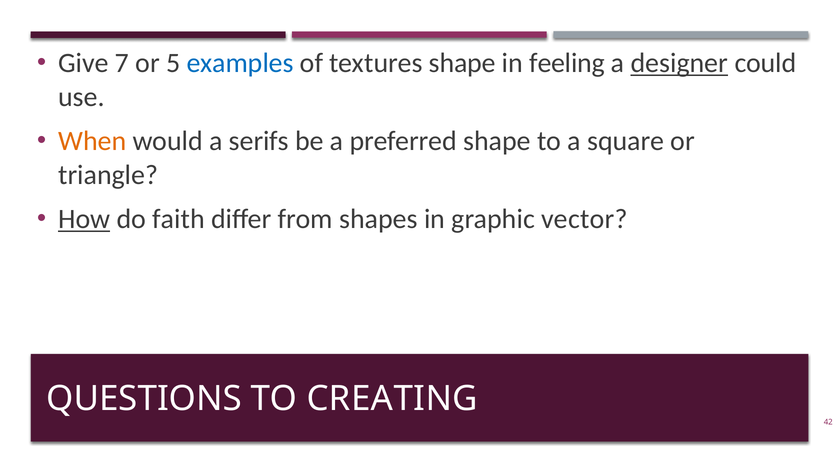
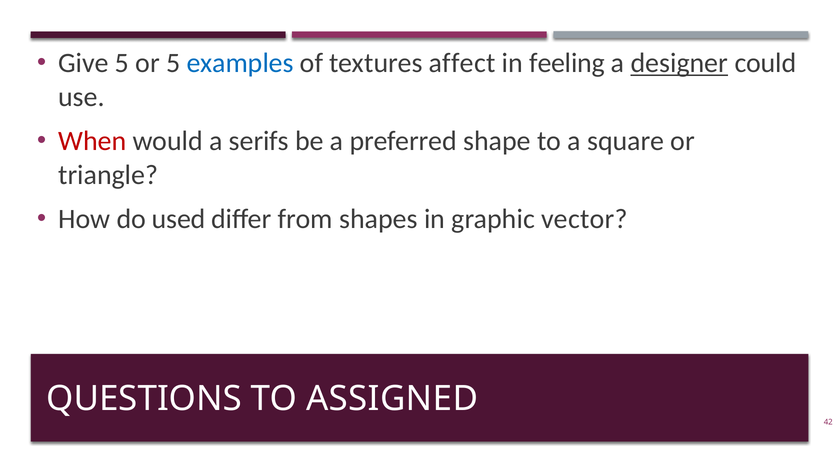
Give 7: 7 -> 5
textures shape: shape -> affect
When colour: orange -> red
How underline: present -> none
faith: faith -> used
CREATING: CREATING -> ASSIGNED
